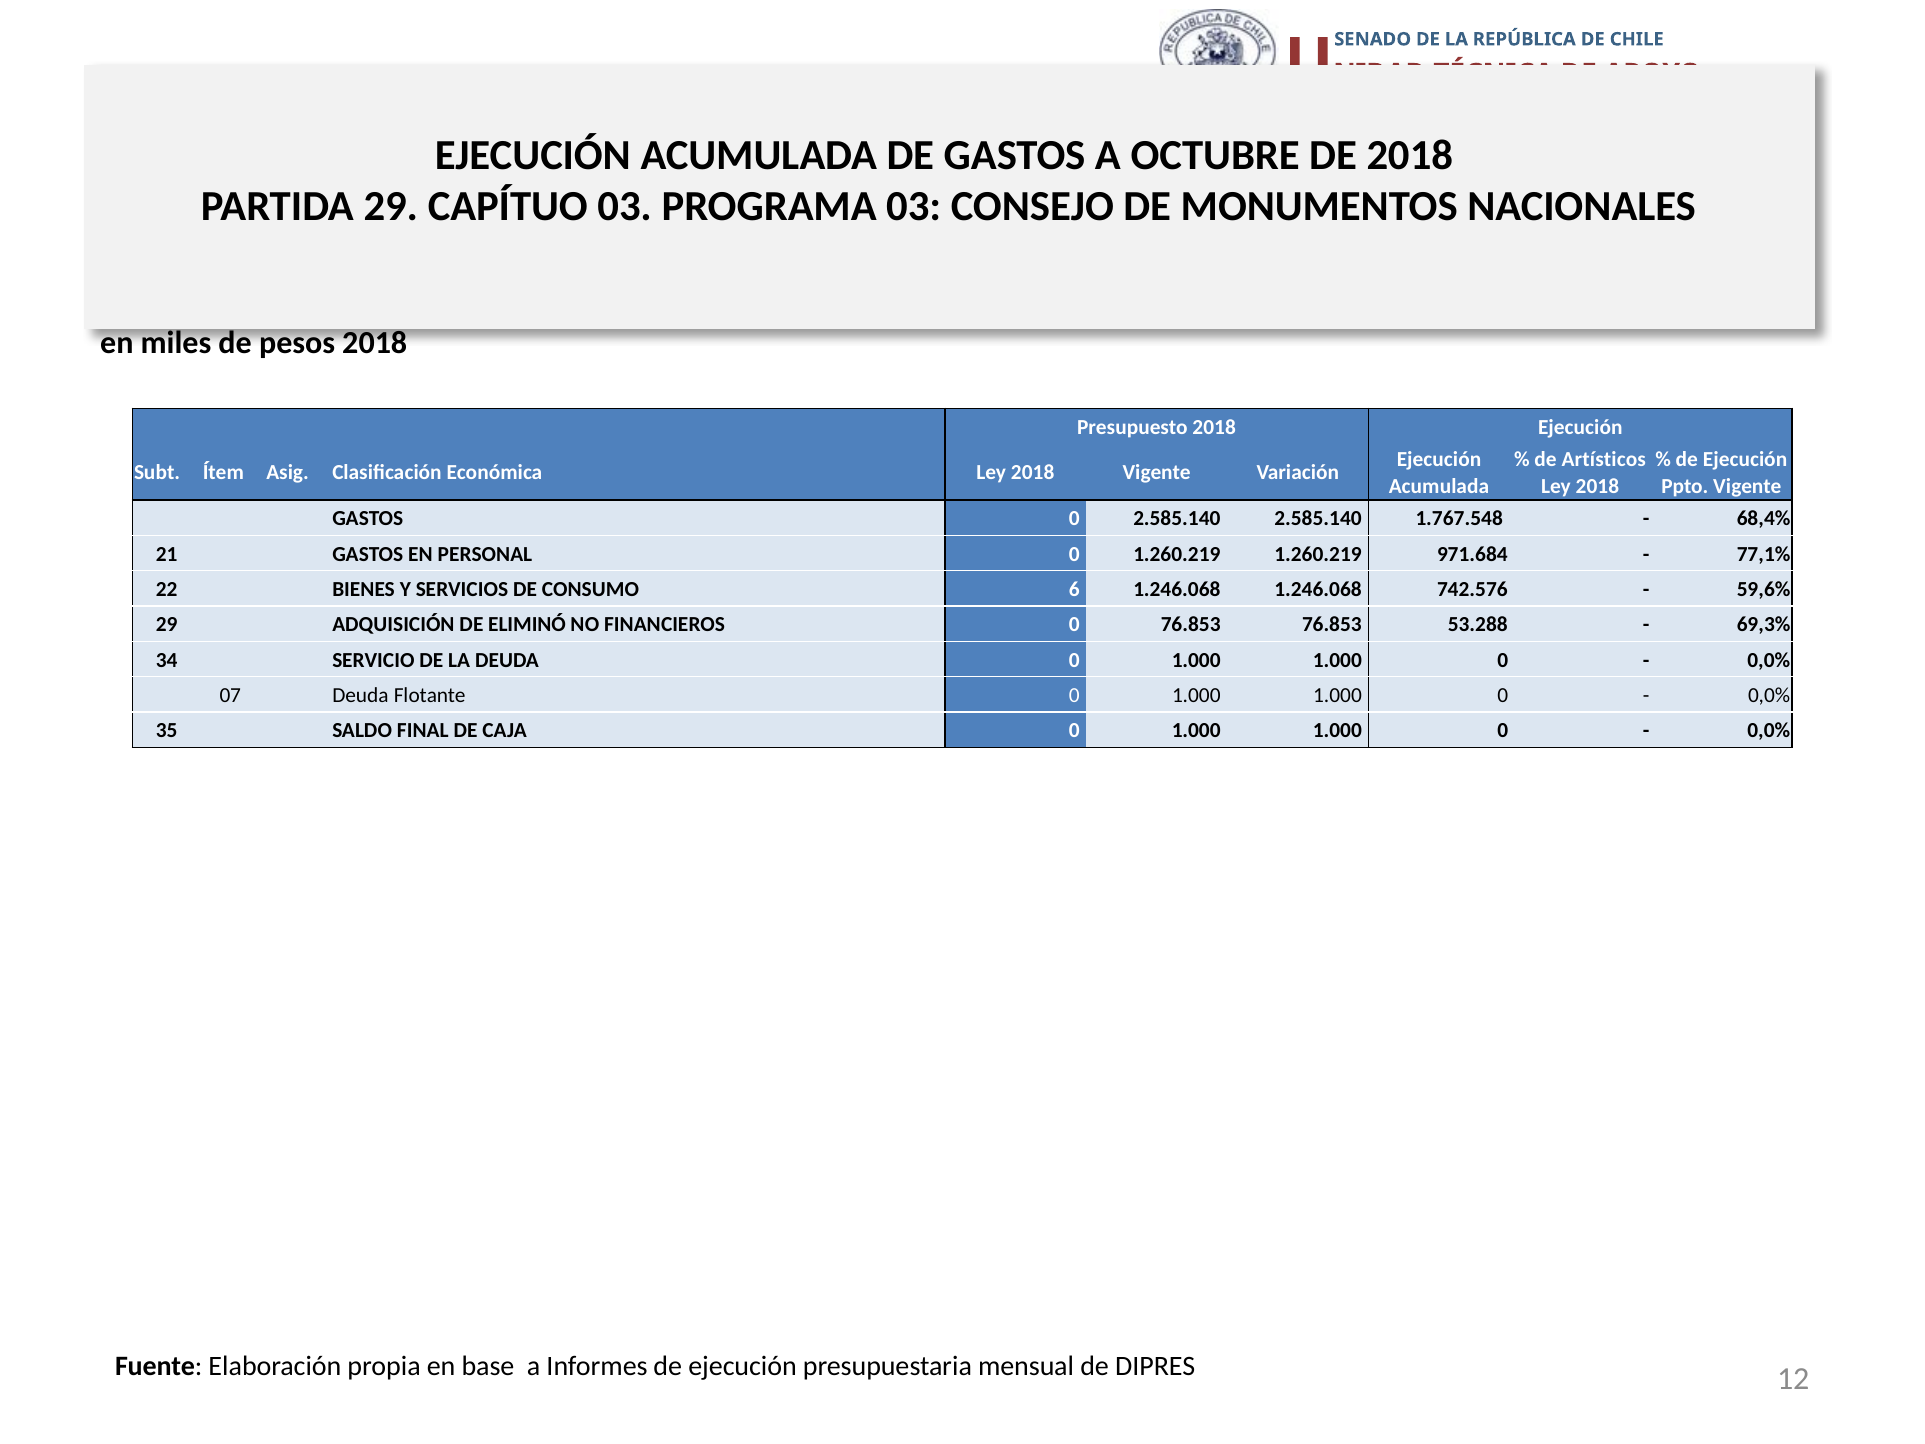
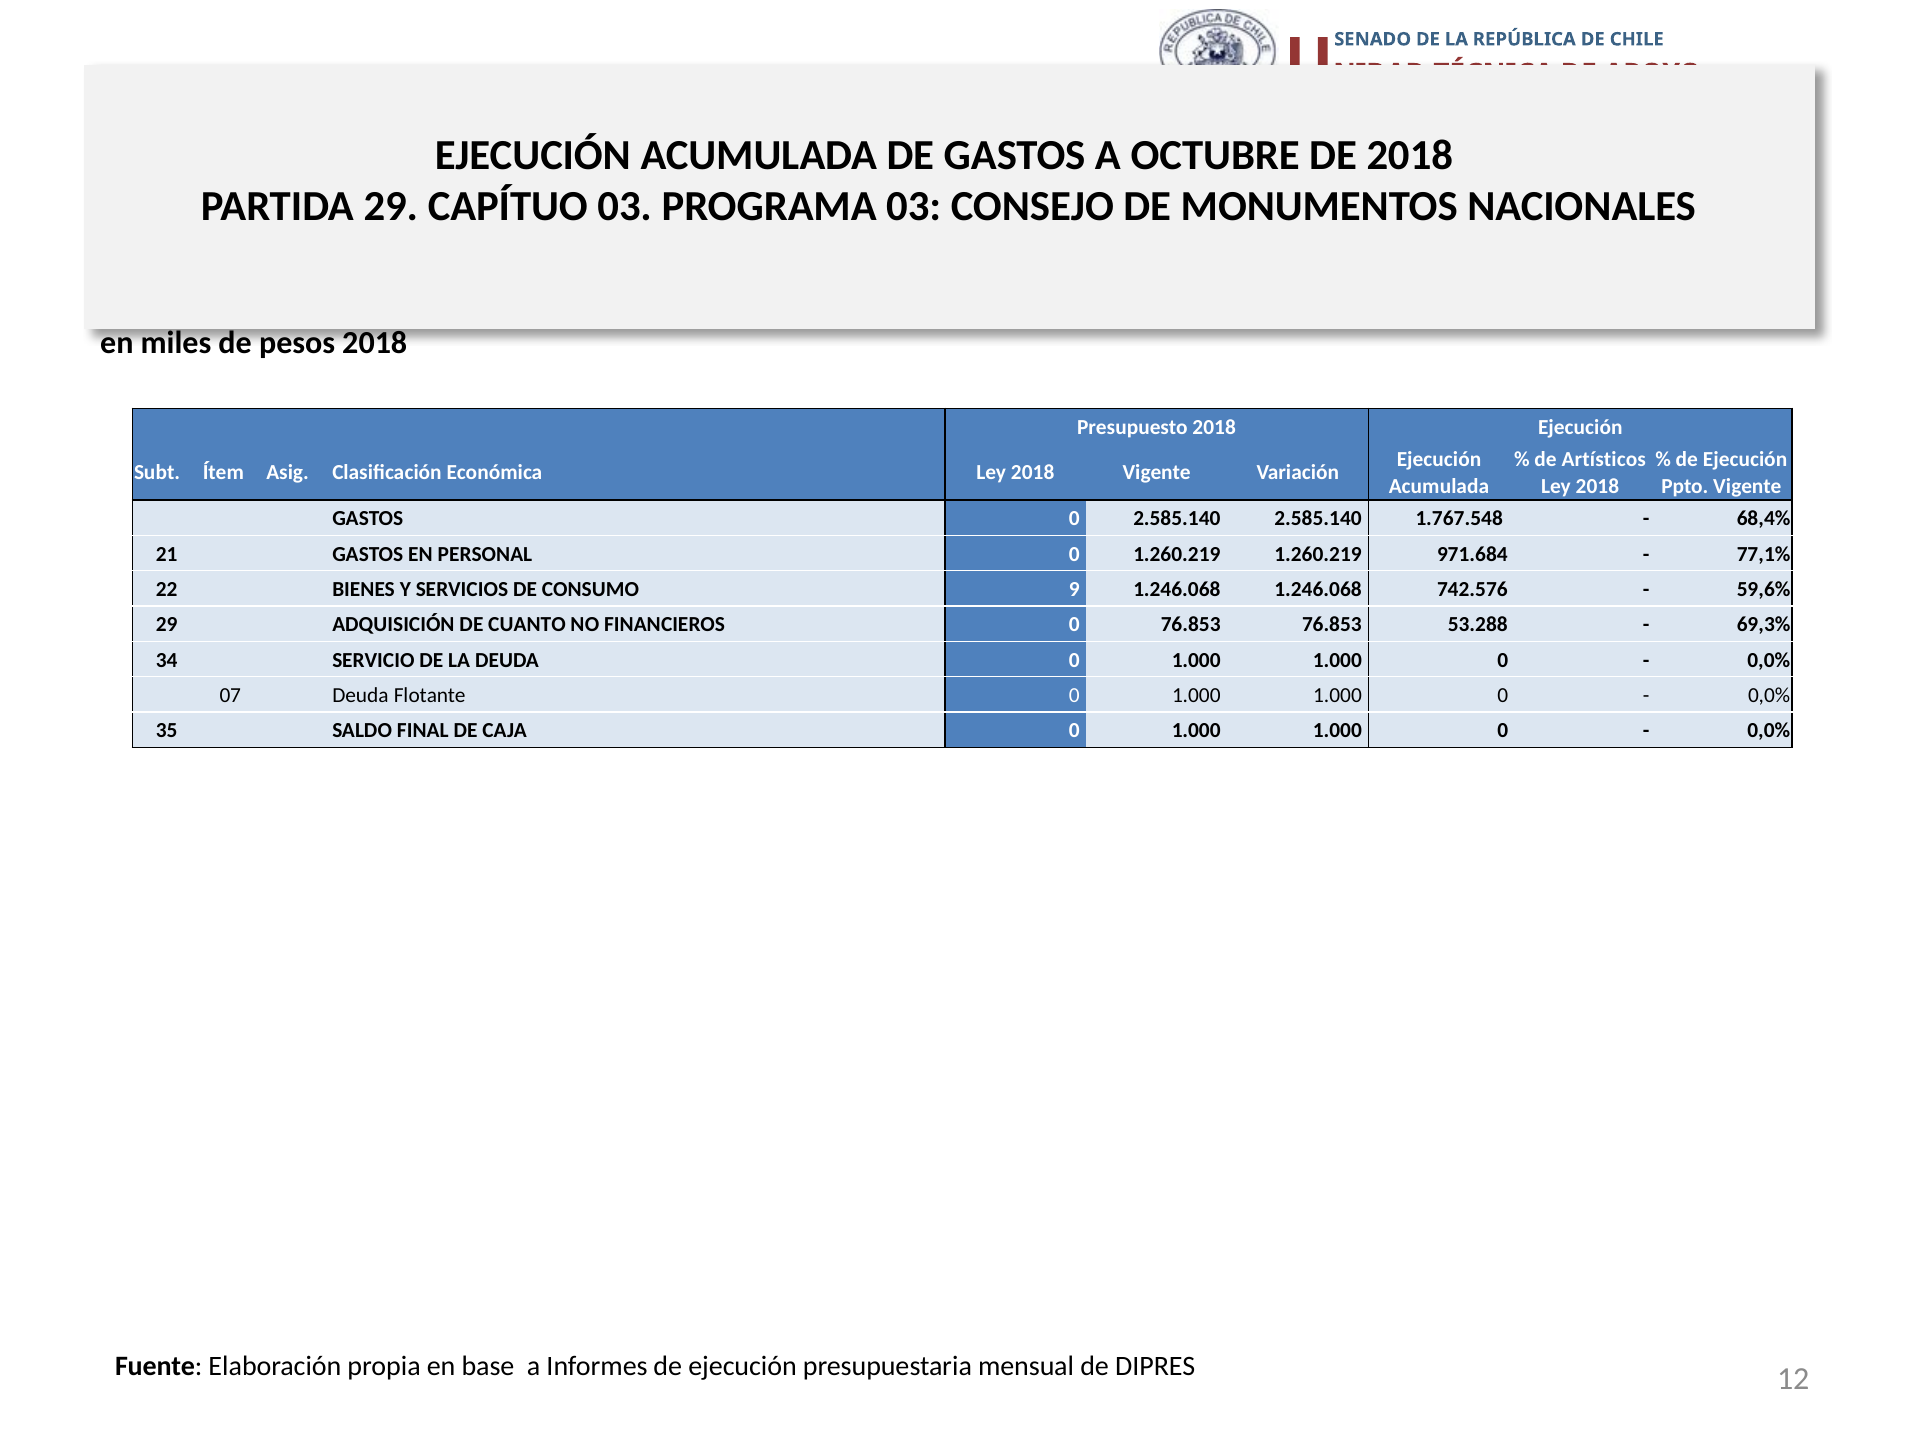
6: 6 -> 9
ELIMINÓ: ELIMINÓ -> CUANTO
